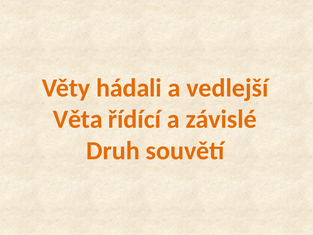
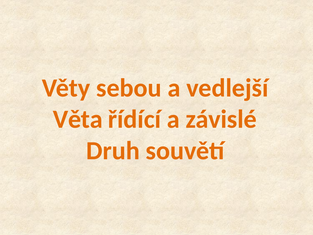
hádali: hádali -> sebou
